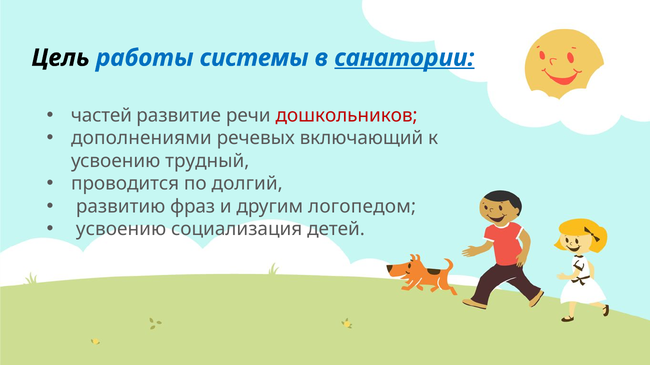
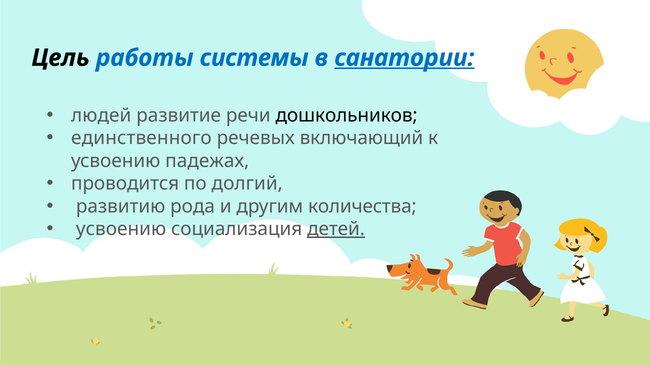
частей: частей -> людей
дошкольников colour: red -> black
дополнениями: дополнениями -> единственного
трудный: трудный -> падежах
фраз: фраз -> рода
логопедом: логопедом -> количества
детей underline: none -> present
